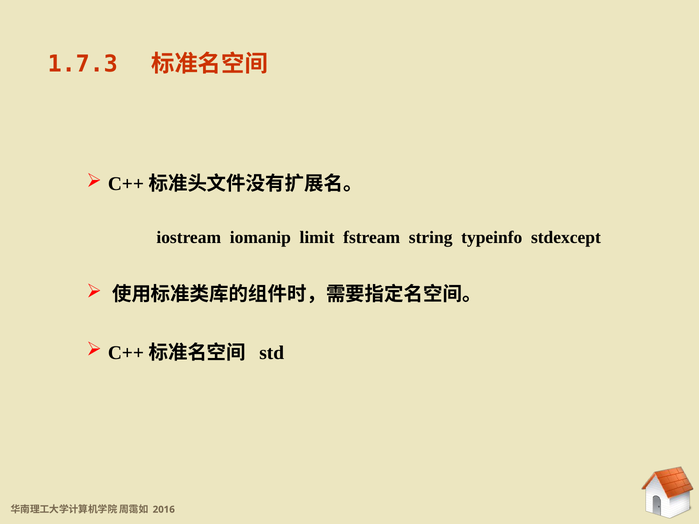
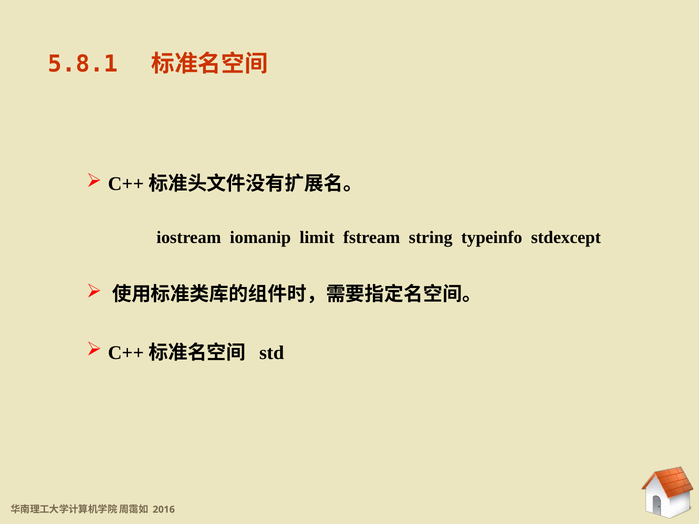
1.7.3: 1.7.3 -> 5.8.1
